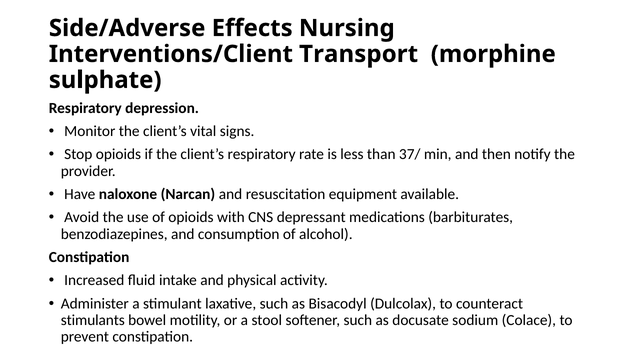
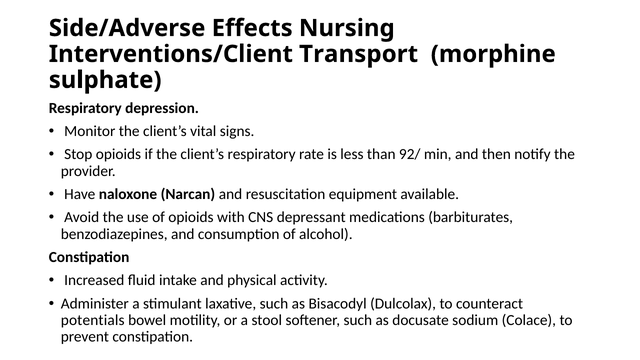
37/: 37/ -> 92/
stimulants: stimulants -> potentials
